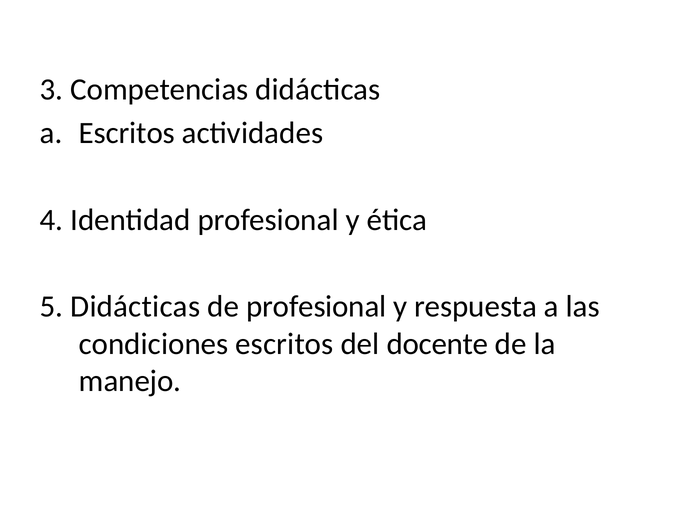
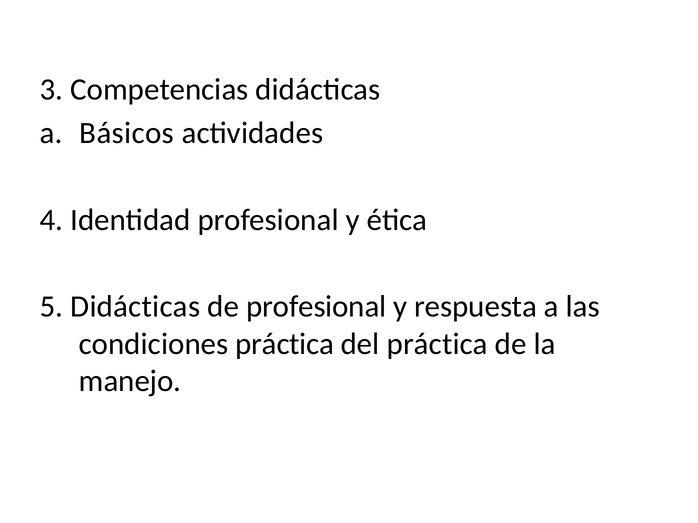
a Escritos: Escritos -> Básicos
condiciones escritos: escritos -> práctica
del docente: docente -> práctica
